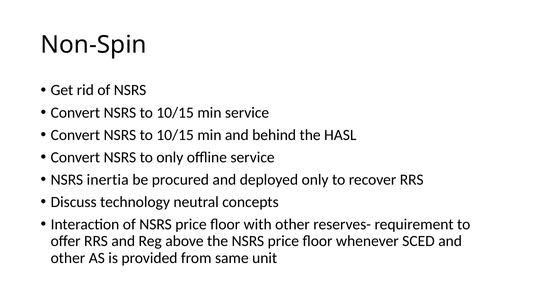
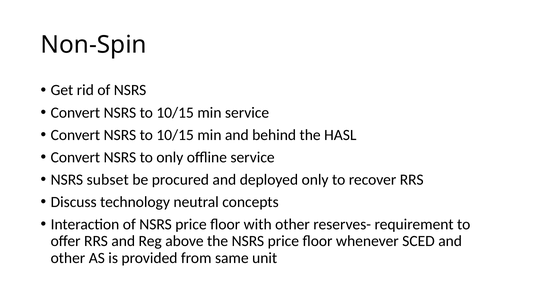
inertia: inertia -> subset
